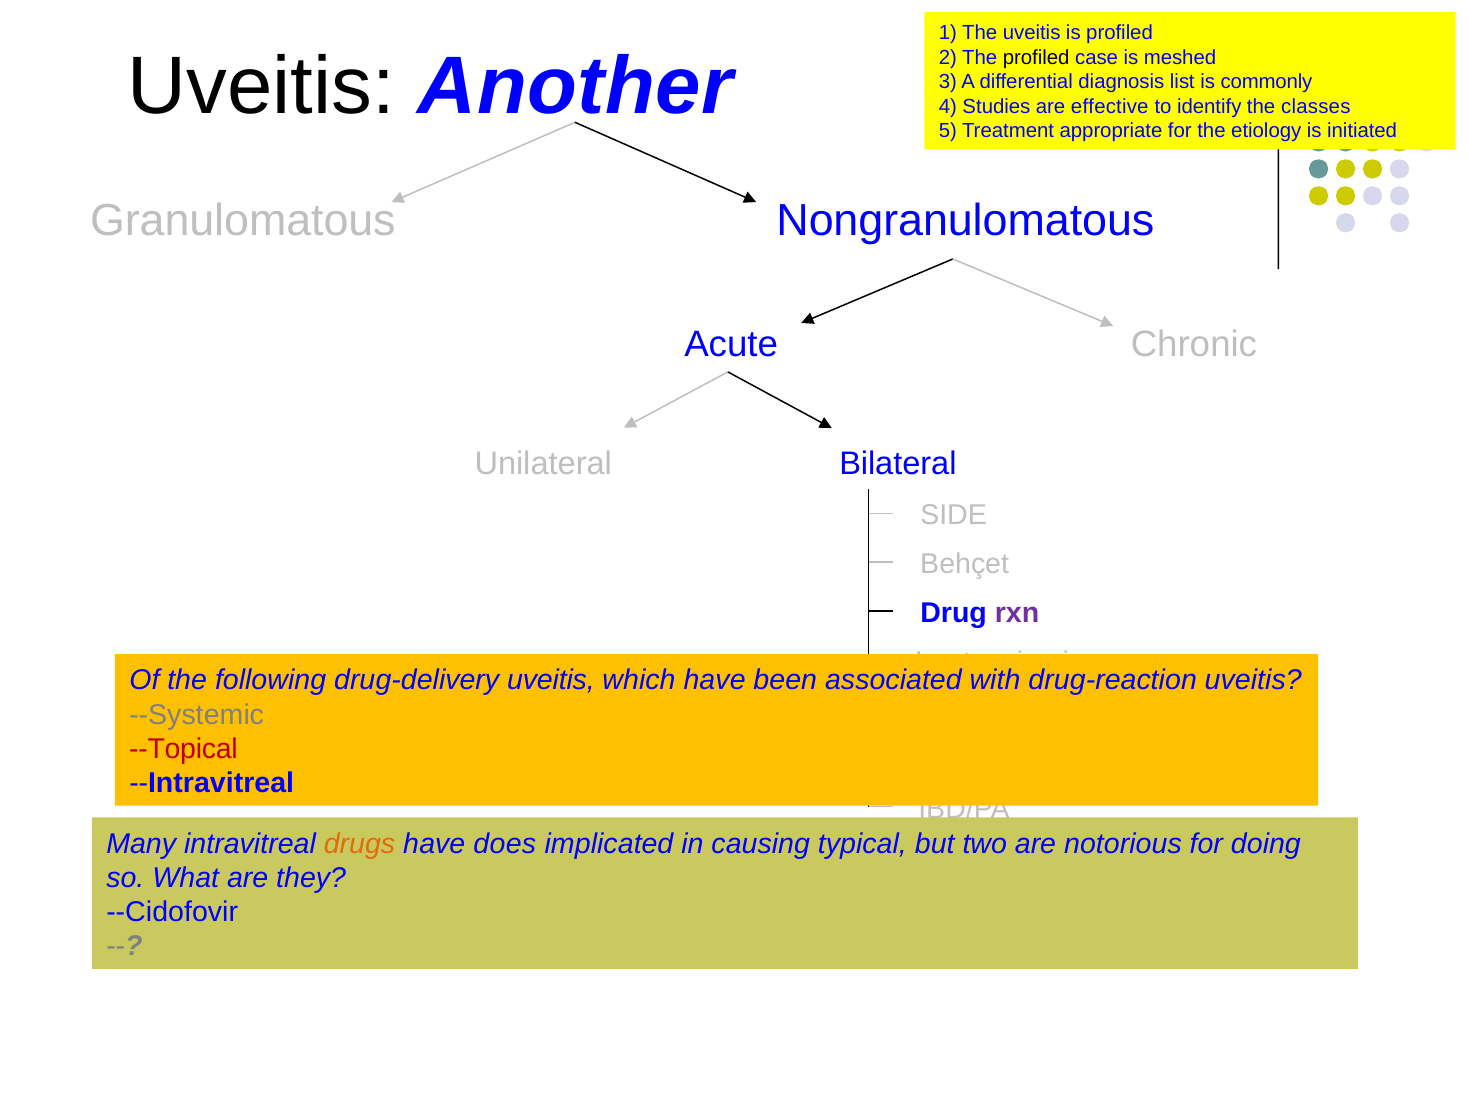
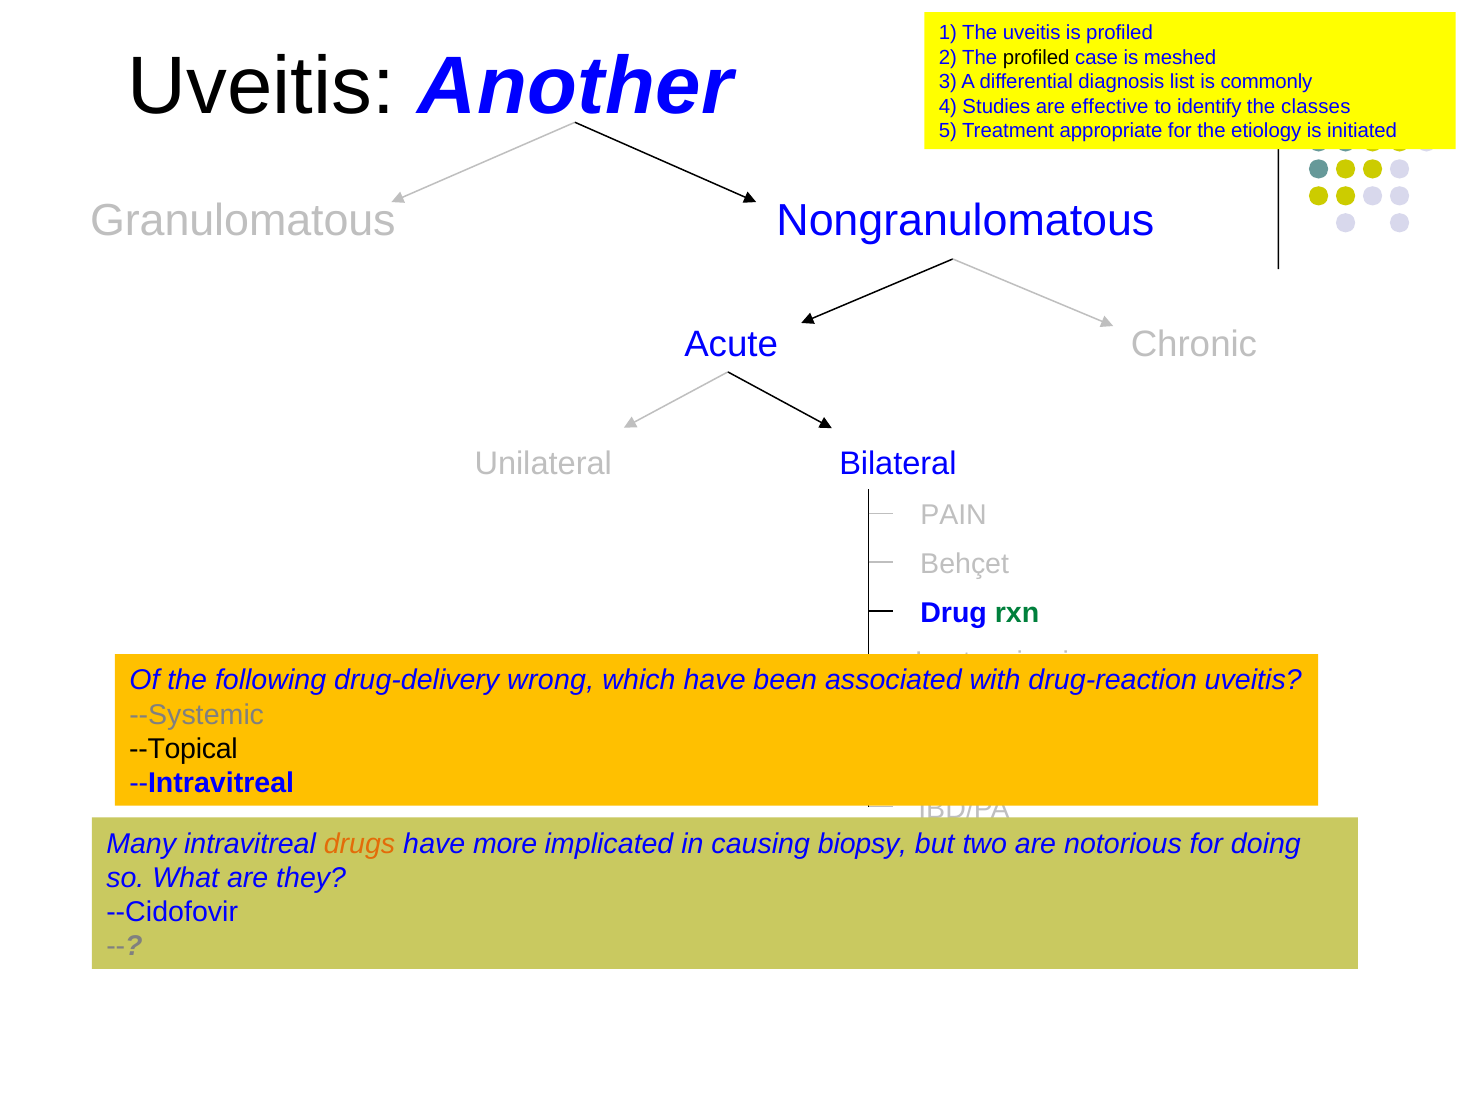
SIDE: SIDE -> PAIN
rxn colour: purple -> green
drug-delivery uveitis: uveitis -> wrong
--Topical colour: red -> black
does: does -> more
typical: typical -> biopsy
